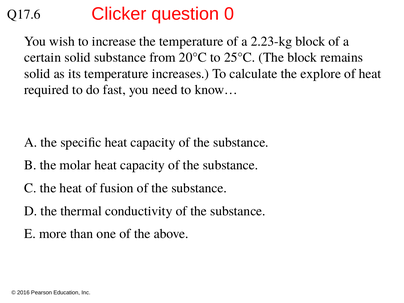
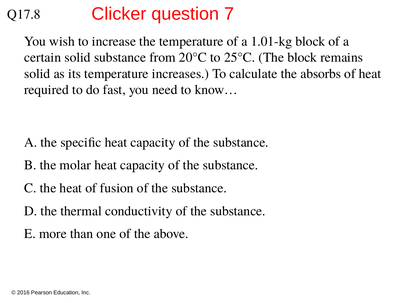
Q17.6: Q17.6 -> Q17.8
0: 0 -> 7
2.23-kg: 2.23-kg -> 1.01-kg
explore: explore -> absorbs
